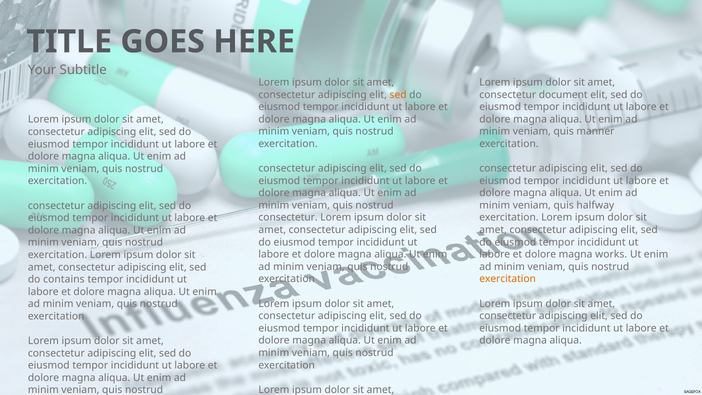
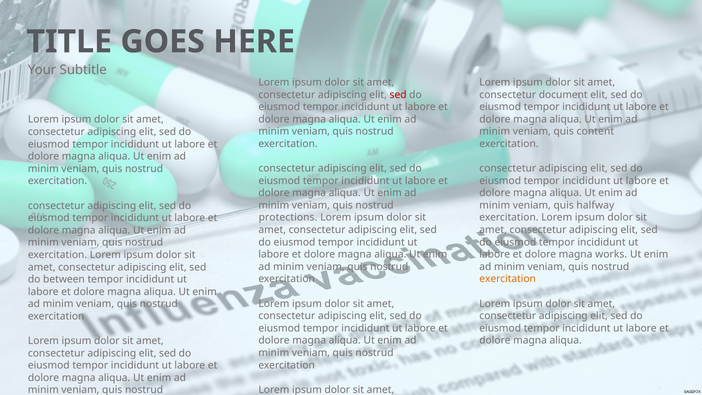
sed at (398, 95) colour: orange -> red
manner: manner -> content
consectetur at (288, 218): consectetur -> protections
contains: contains -> between
